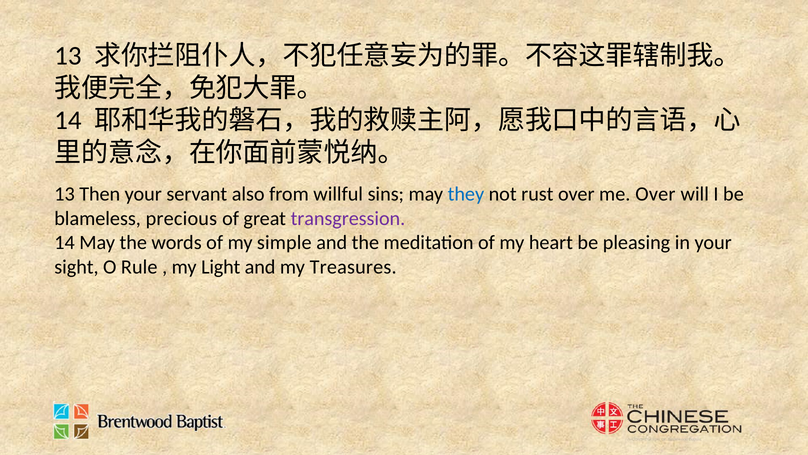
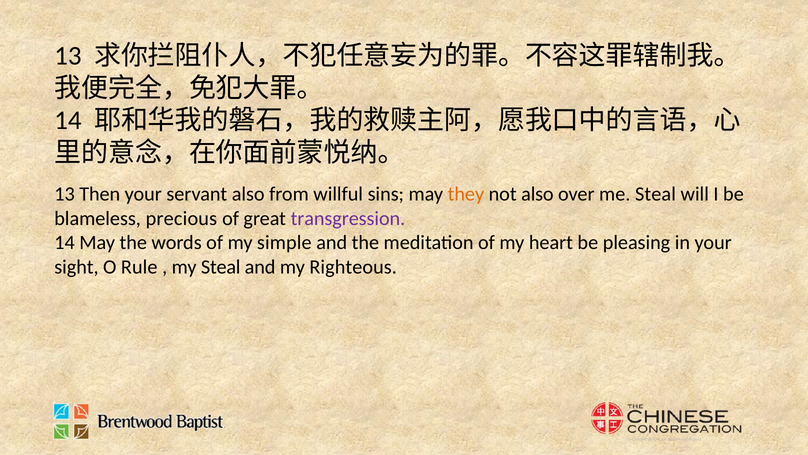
they colour: blue -> orange
not rust: rust -> also
me Over: Over -> Steal
my Light: Light -> Steal
Treasures: Treasures -> Righteous
